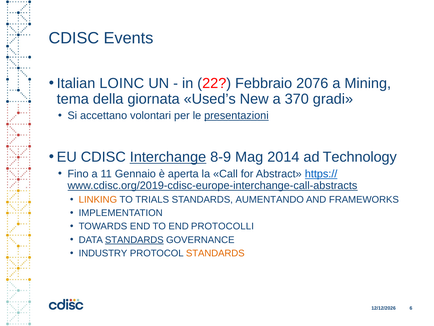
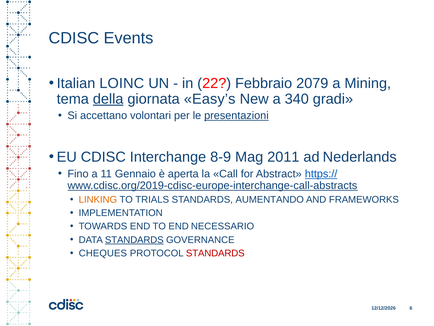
2076: 2076 -> 2079
della underline: none -> present
Used’s: Used’s -> Easy’s
370: 370 -> 340
Interchange underline: present -> none
2014: 2014 -> 2011
Technology: Technology -> Nederlands
PROTOCOLLI: PROTOCOLLI -> NECESSARIO
INDUSTRY: INDUSTRY -> CHEQUES
STANDARDS at (215, 253) colour: orange -> red
